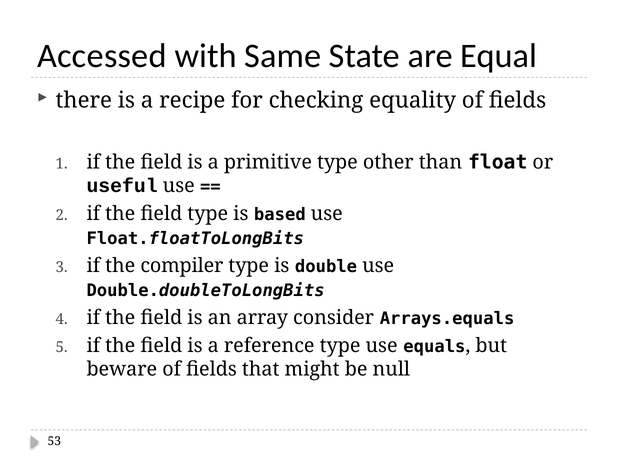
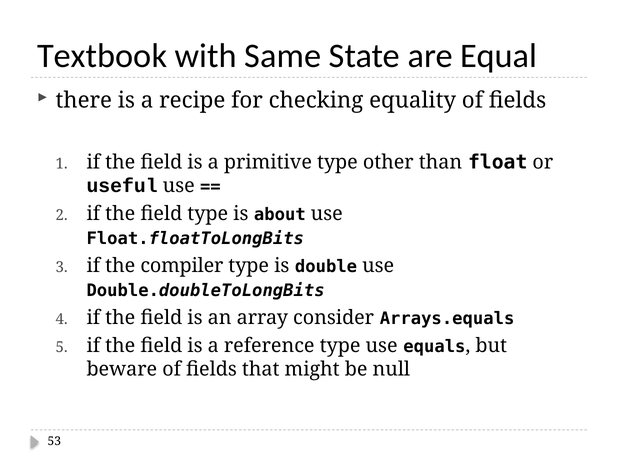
Accessed: Accessed -> Textbook
based: based -> about
